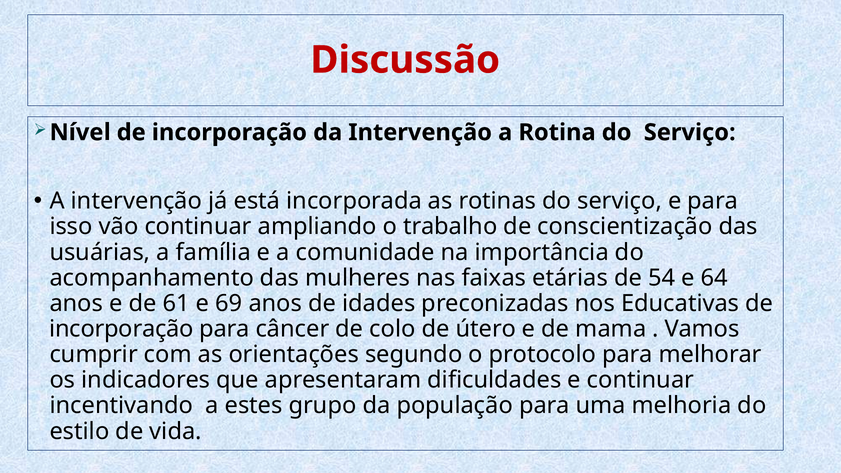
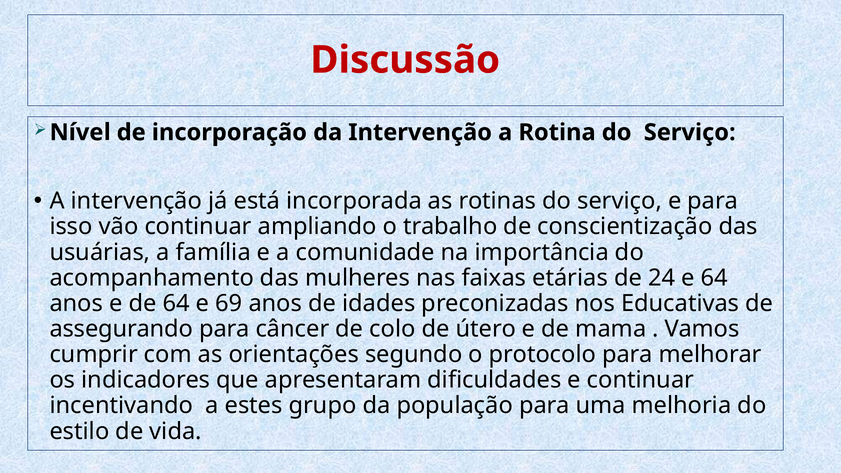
54: 54 -> 24
de 61: 61 -> 64
incorporação at (121, 329): incorporação -> assegurando
